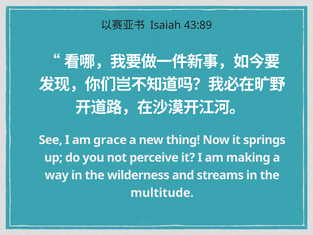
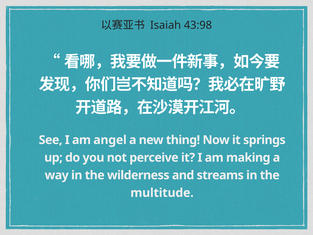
43:89: 43:89 -> 43:98
grace: grace -> angel
